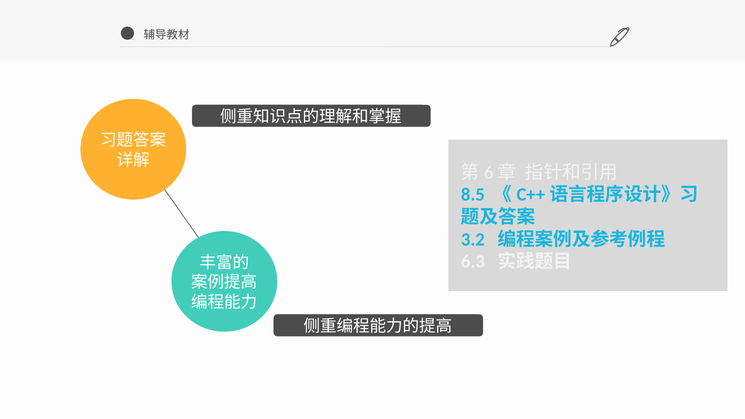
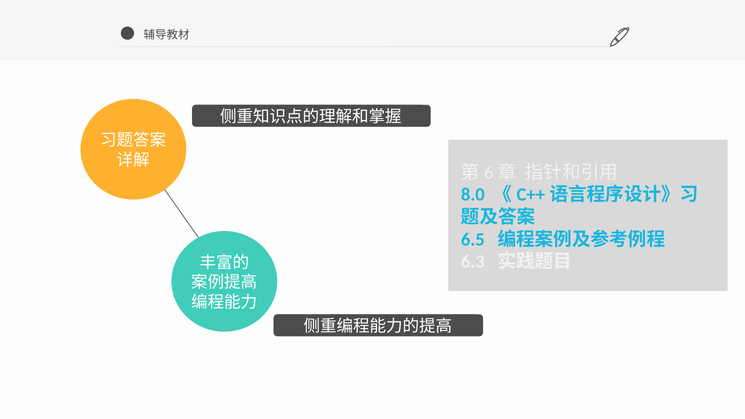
8.5: 8.5 -> 8.0
3.2: 3.2 -> 6.5
